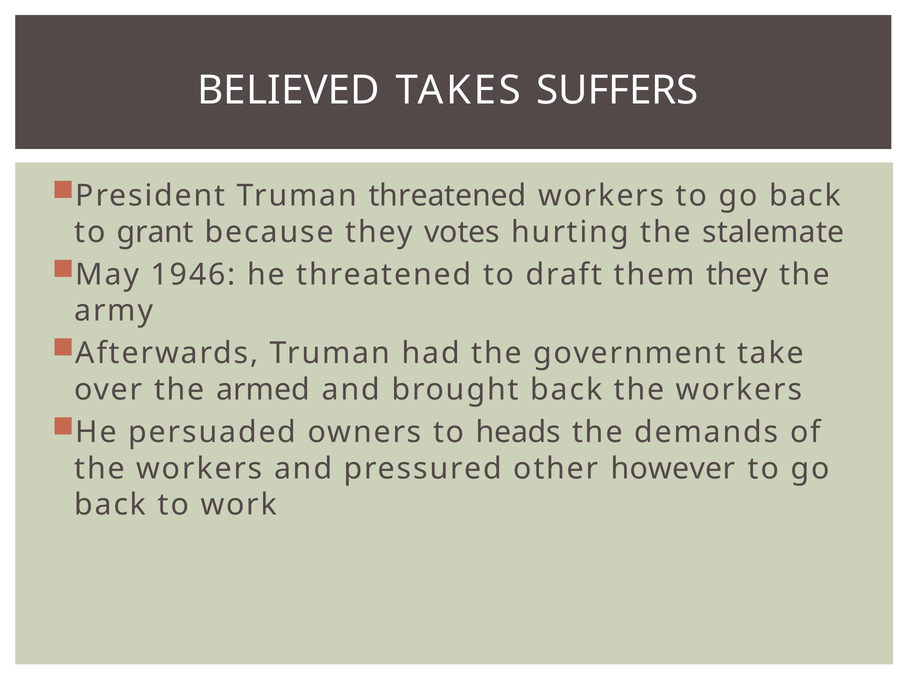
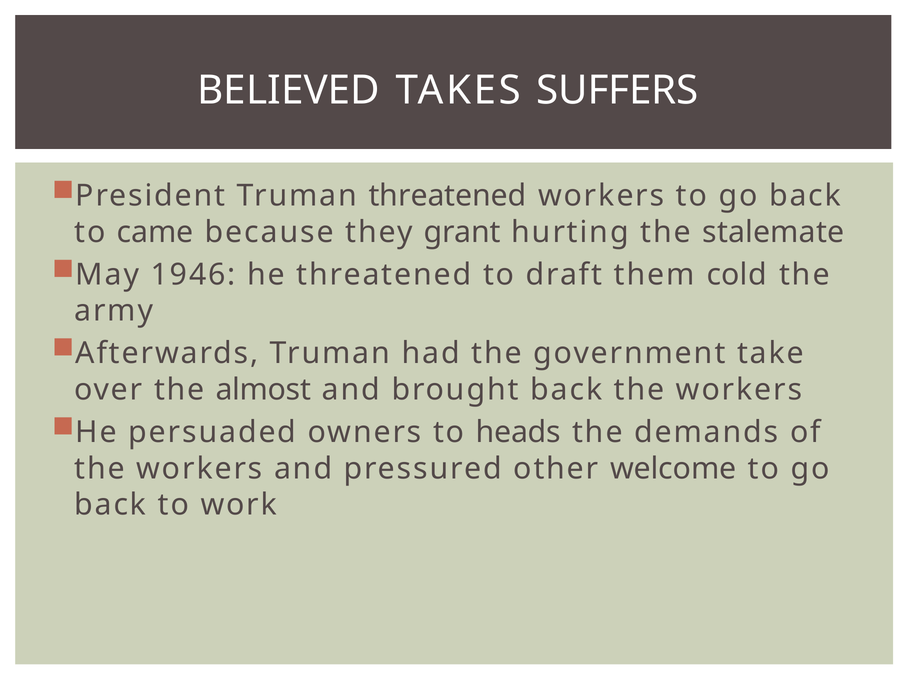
grant: grant -> came
votes: votes -> grant
them they: they -> cold
armed: armed -> almost
however: however -> welcome
